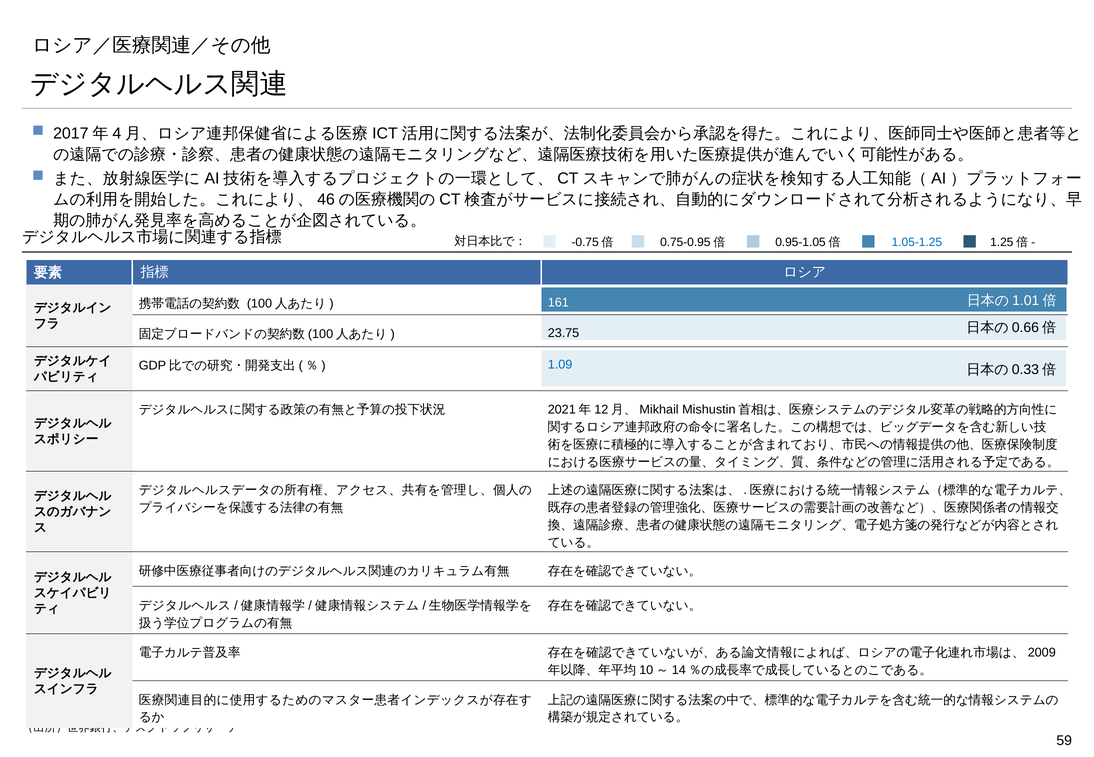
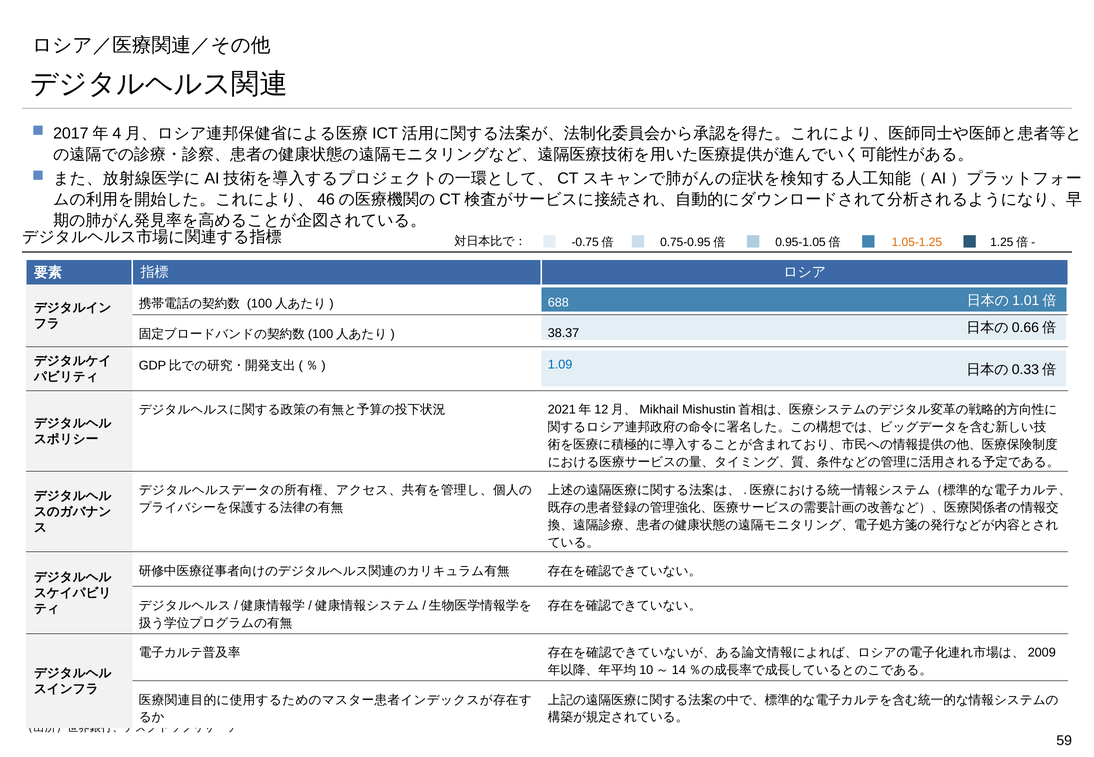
1.05-1.25 colour: blue -> orange
161: 161 -> 688
23.75: 23.75 -> 38.37
